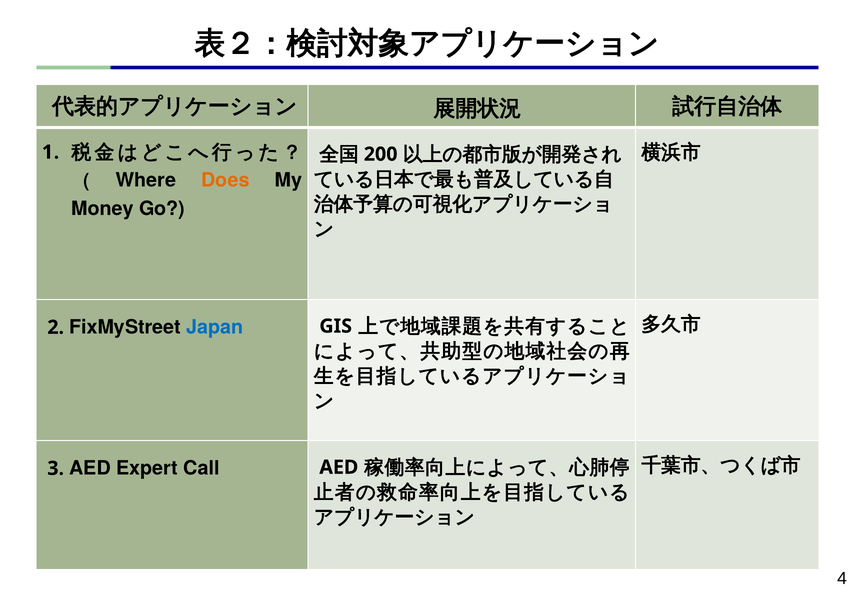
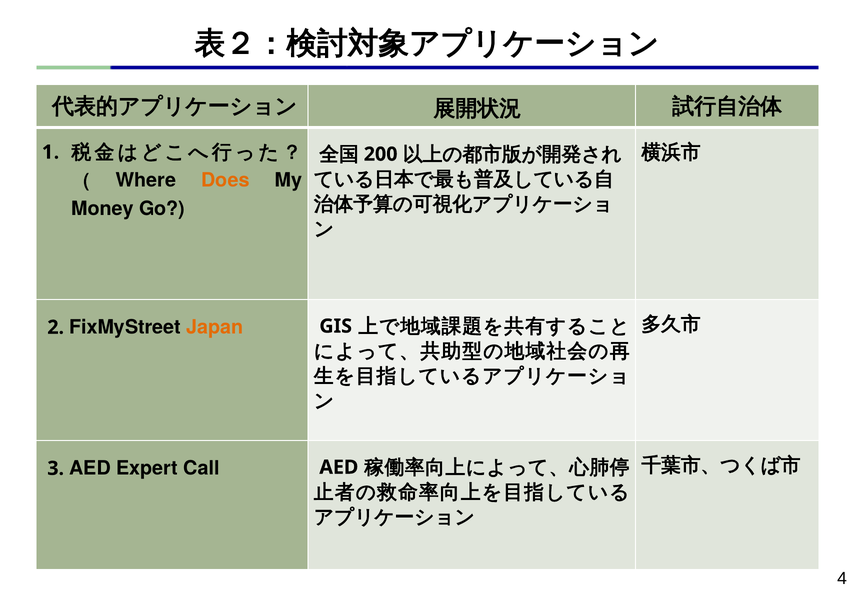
Japan colour: blue -> orange
